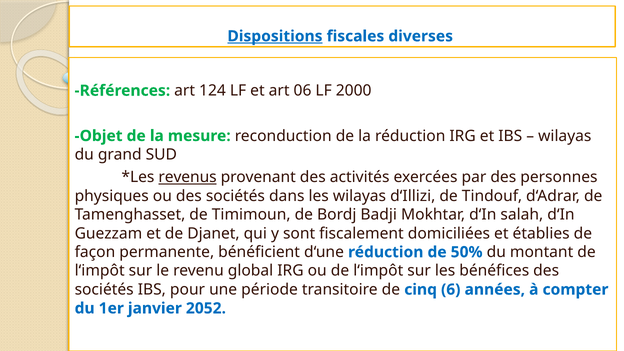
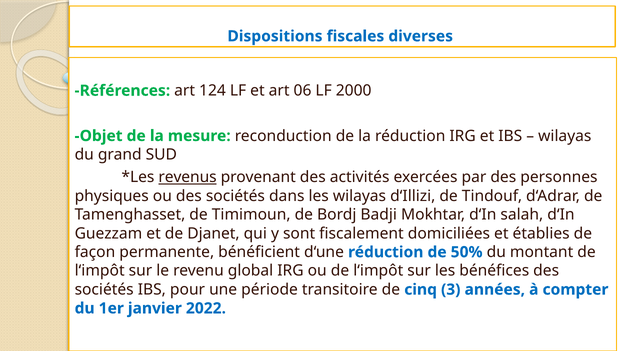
Dispositions underline: present -> none
6: 6 -> 3
2052: 2052 -> 2022
